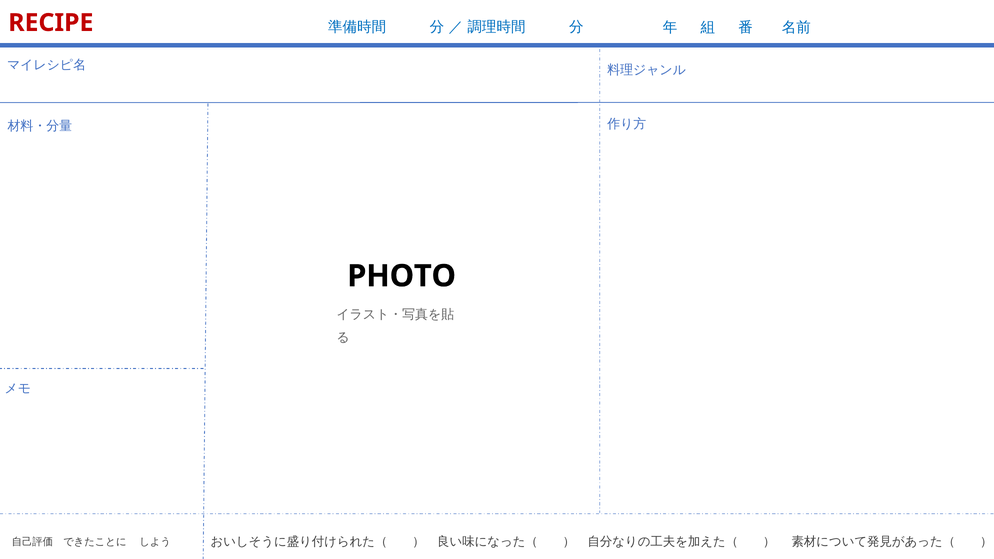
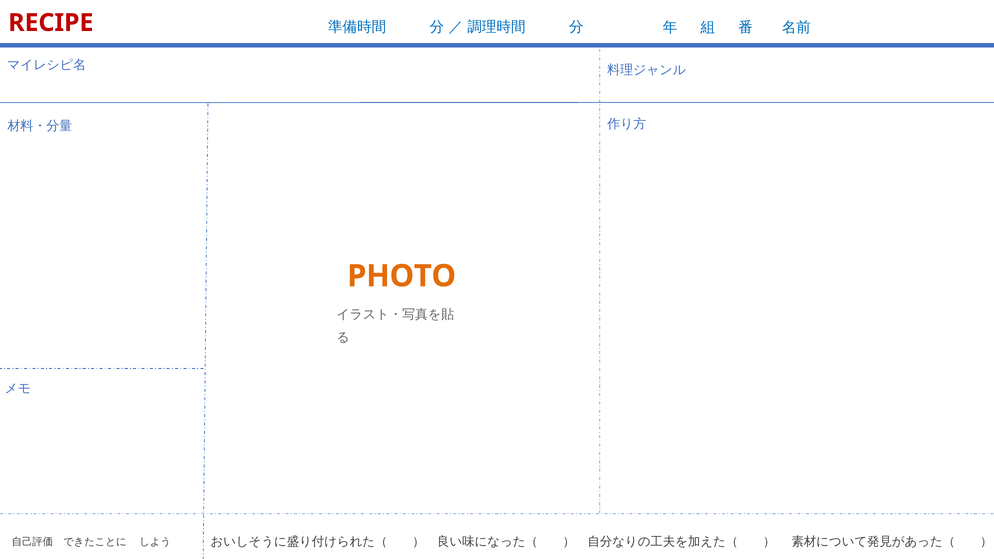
PHOTO colour: black -> orange
